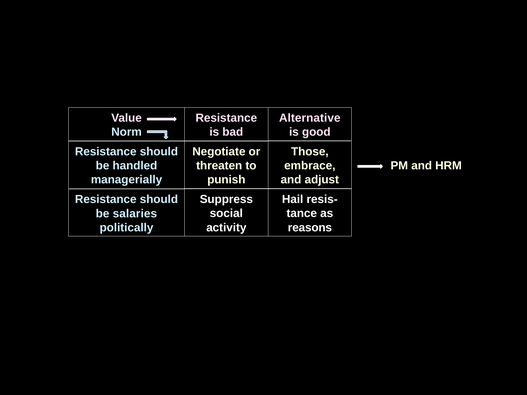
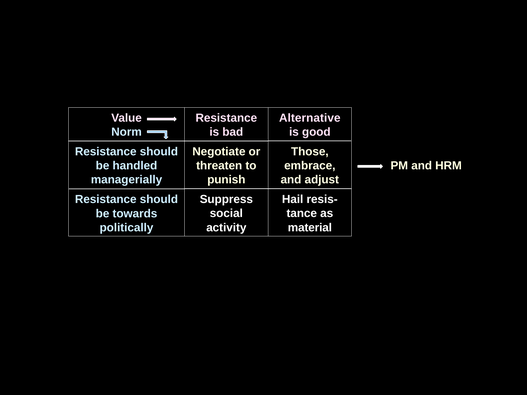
salaries: salaries -> towards
reasons: reasons -> material
